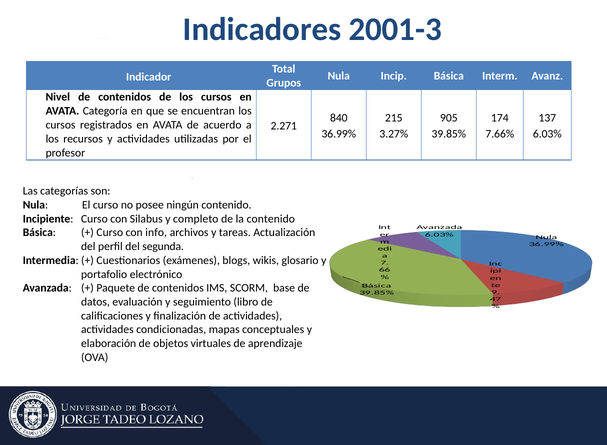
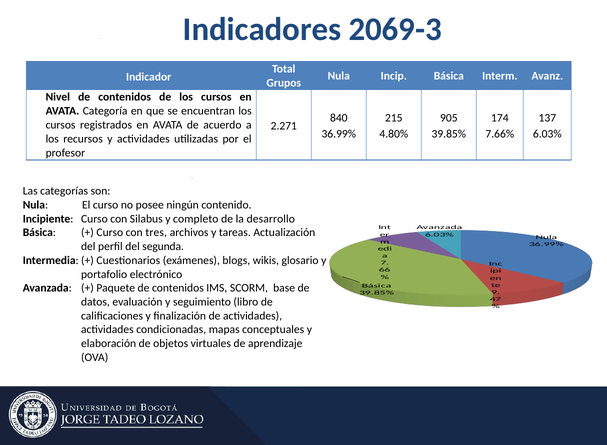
2001-3: 2001-3 -> 2069-3
3.27%: 3.27% -> 4.80%
la contenido: contenido -> desarrollo
info: info -> tres
